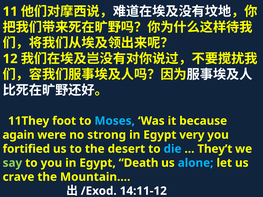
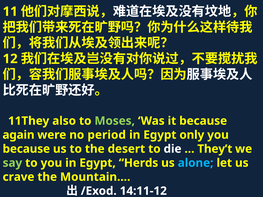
foot: foot -> also
Moses colour: light blue -> light green
strong: strong -> period
very: very -> only
fortified at (26, 149): fortified -> because
die colour: light blue -> white
Death: Death -> Herds
